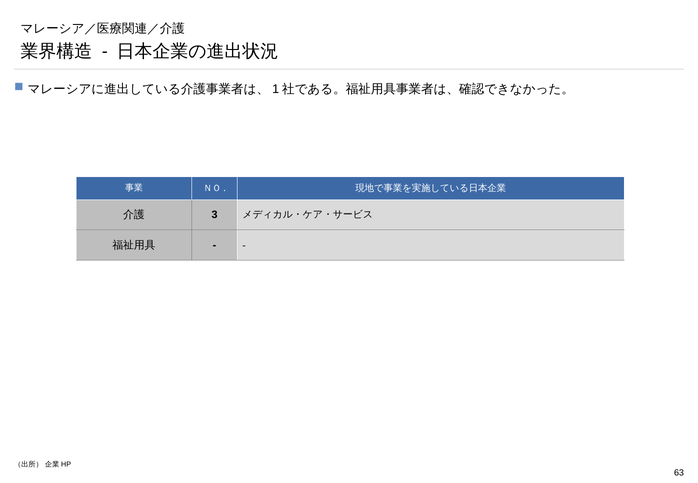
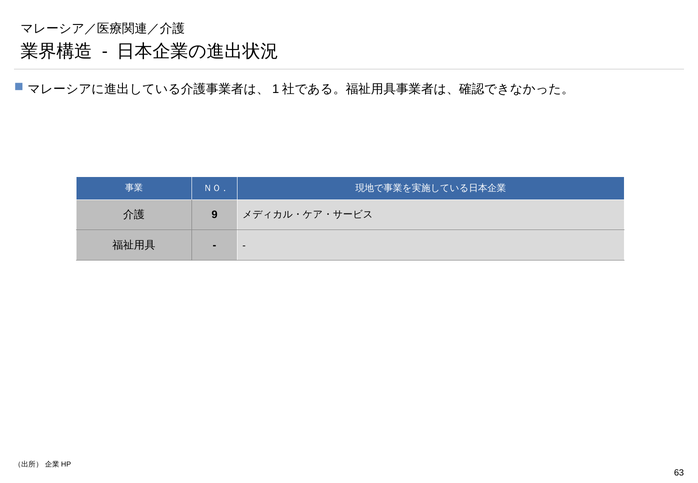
3: 3 -> 9
